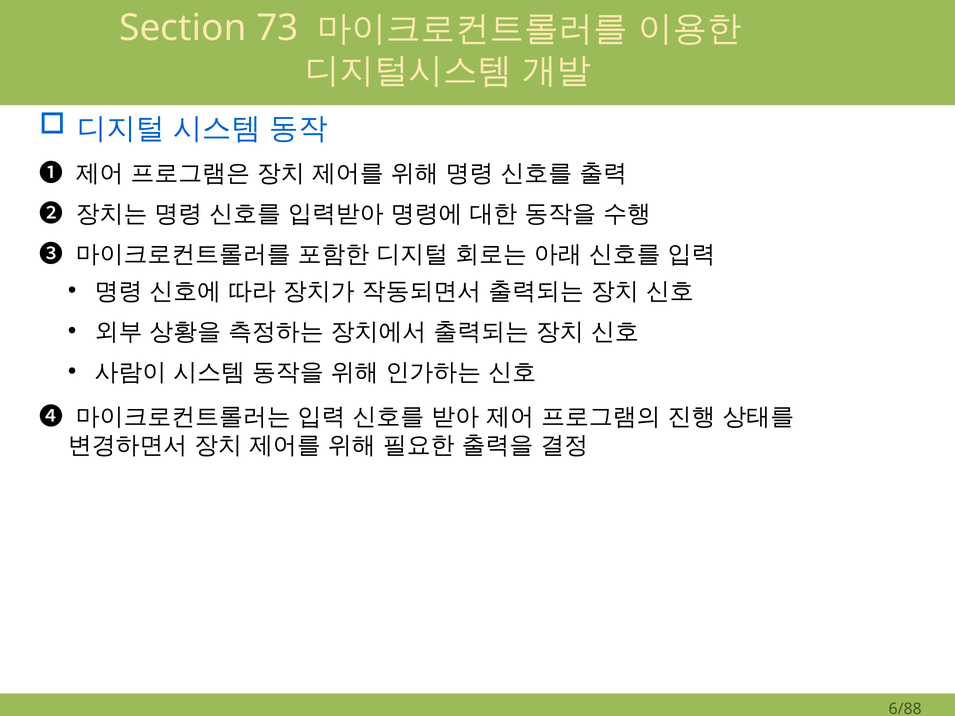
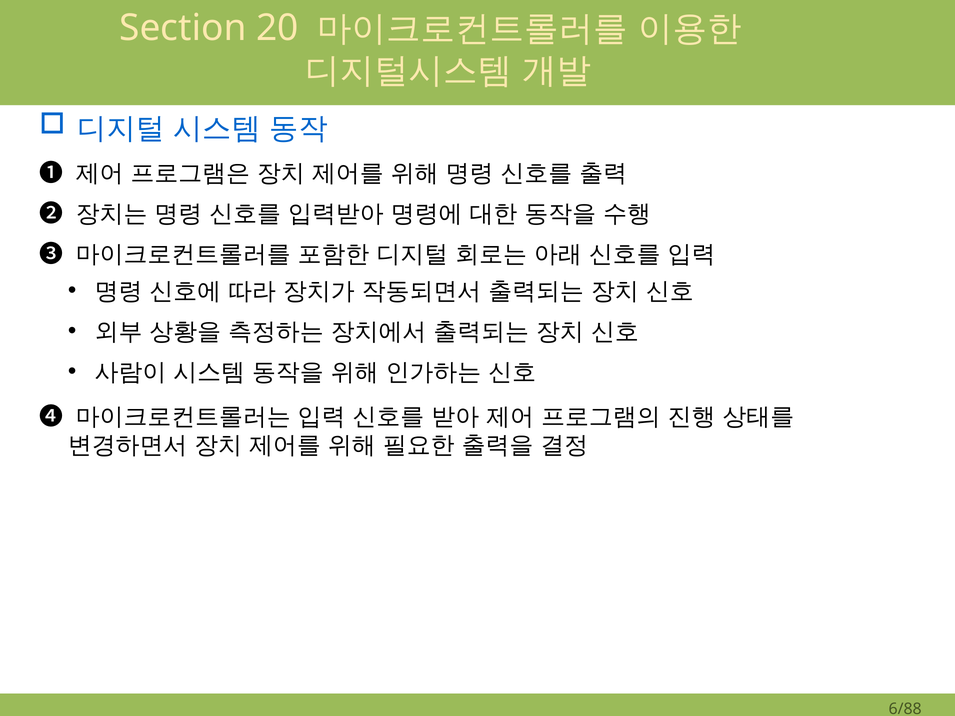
73: 73 -> 20
